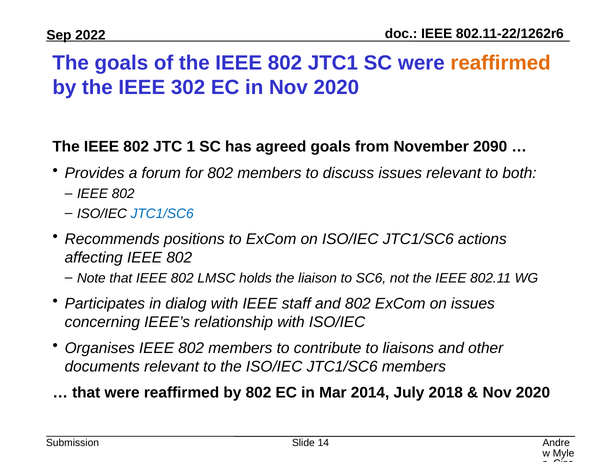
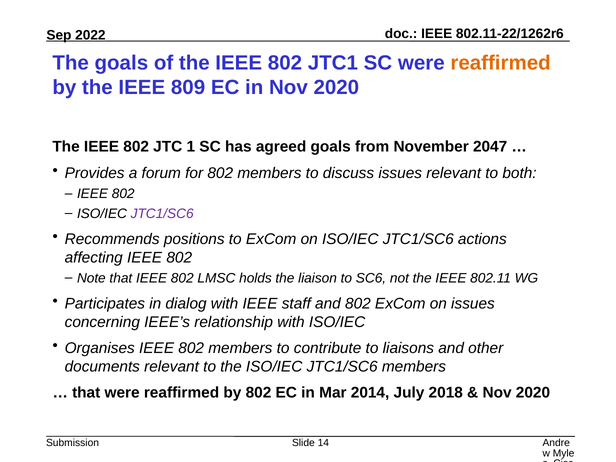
302: 302 -> 809
2090: 2090 -> 2047
JTC1/SC6 at (162, 214) colour: blue -> purple
